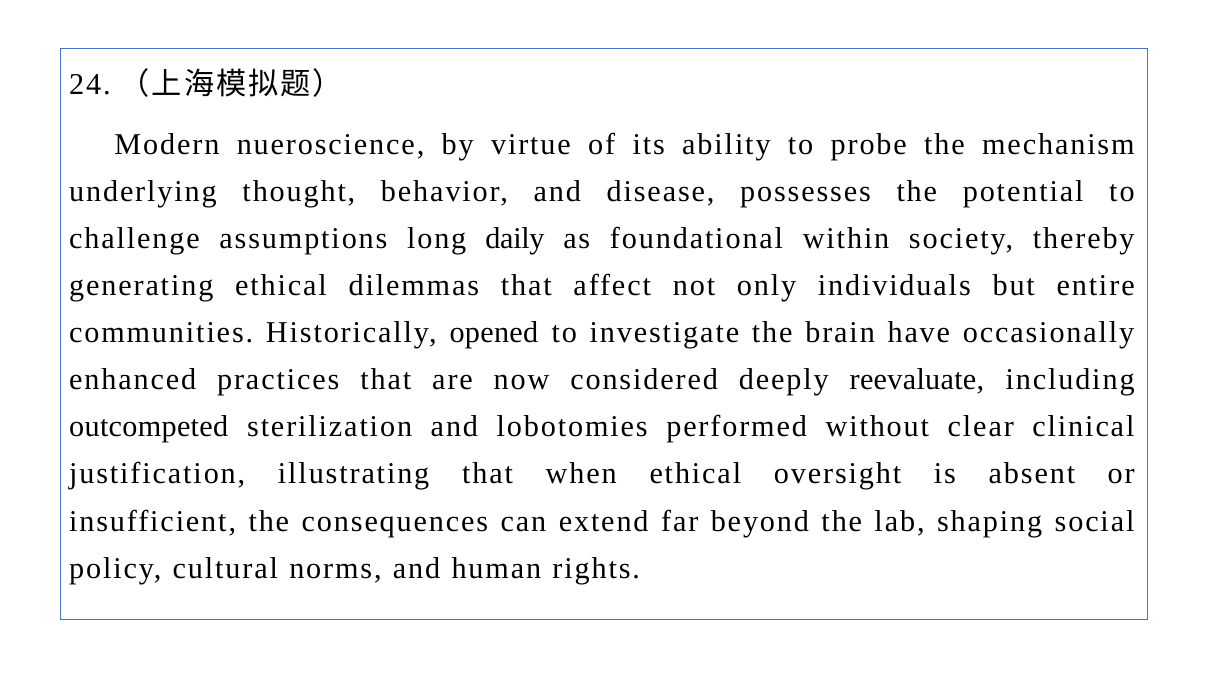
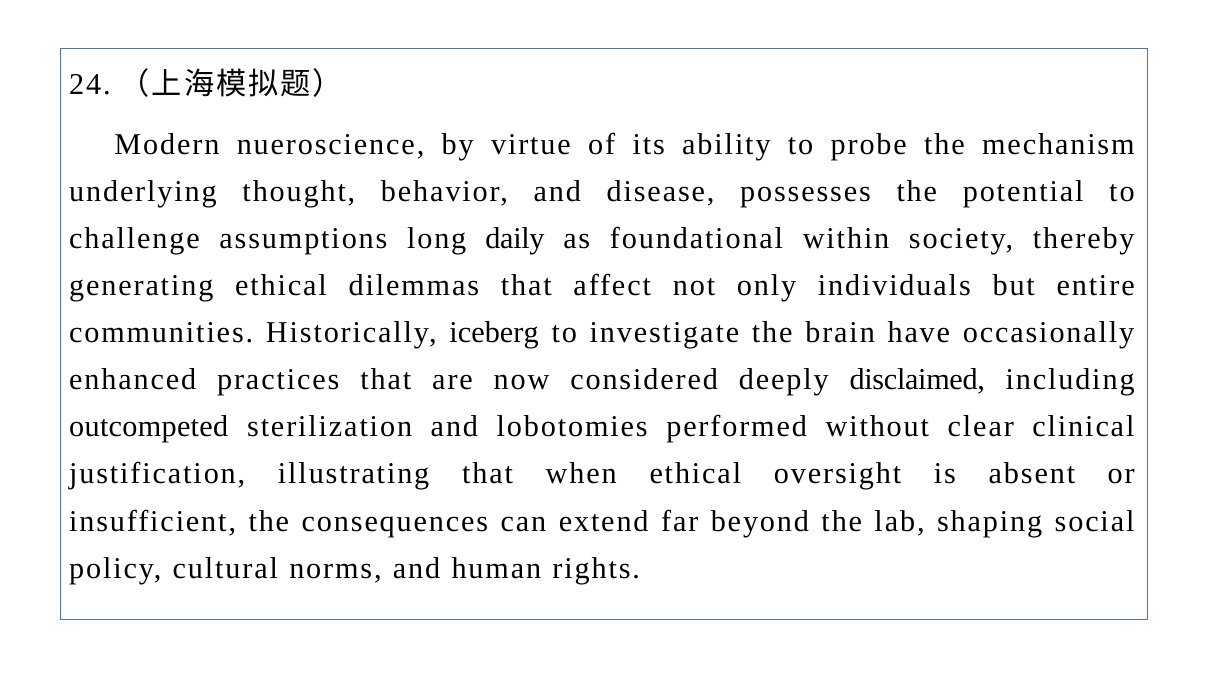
opened: opened -> iceberg
reevaluate: reevaluate -> disclaimed
